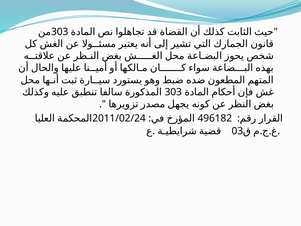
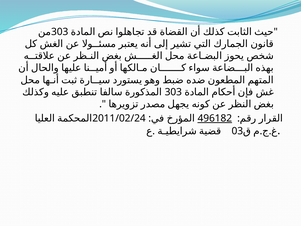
496182 underline: none -> present
